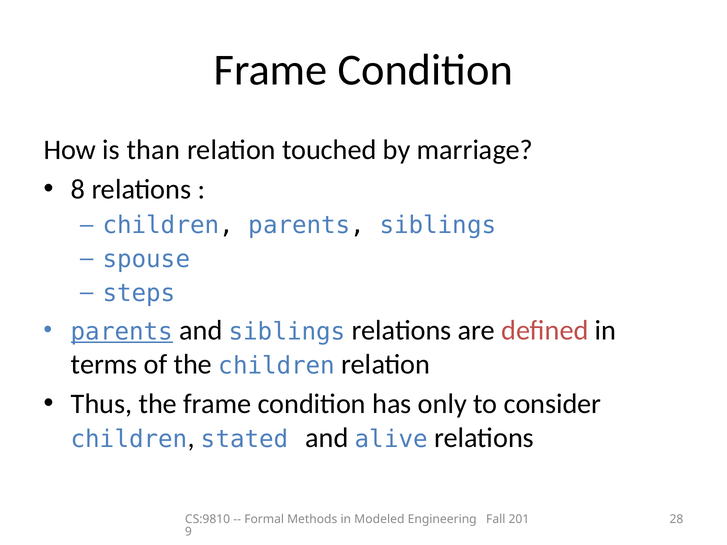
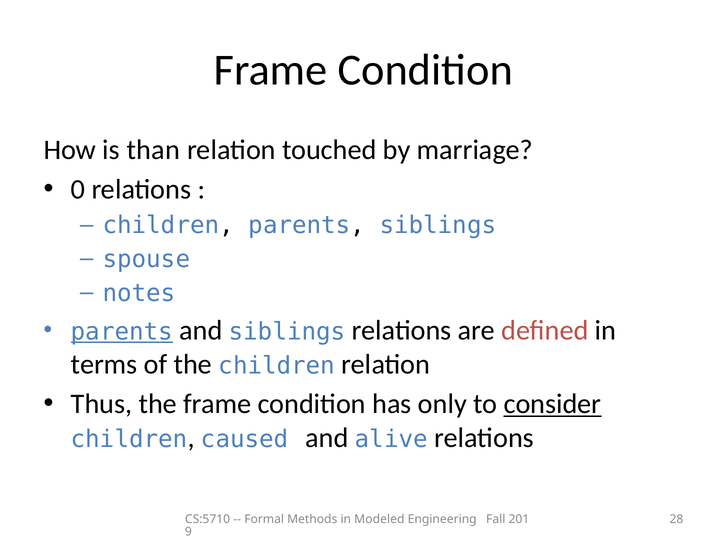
8: 8 -> 0
steps: steps -> notes
consider underline: none -> present
stated: stated -> caused
CS:9810: CS:9810 -> CS:5710
